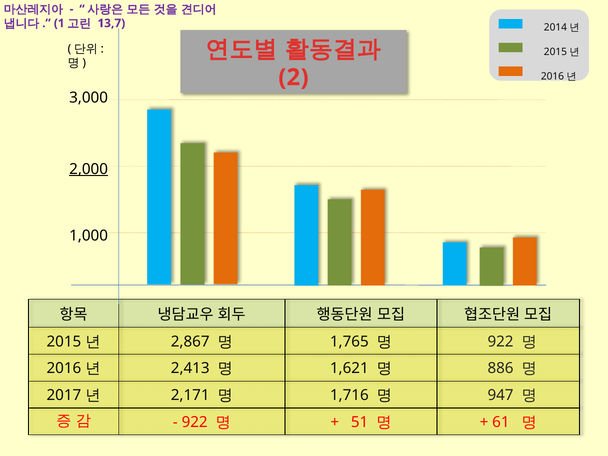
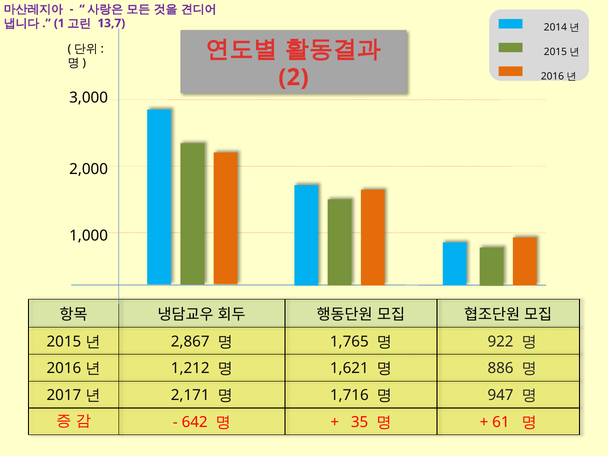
2,000 underline: present -> none
2,413: 2,413 -> 1,212
922 at (195, 422): 922 -> 642
51: 51 -> 35
